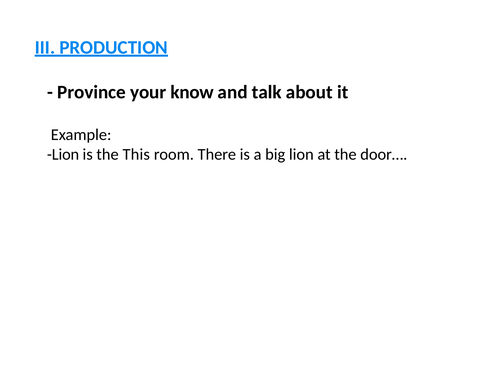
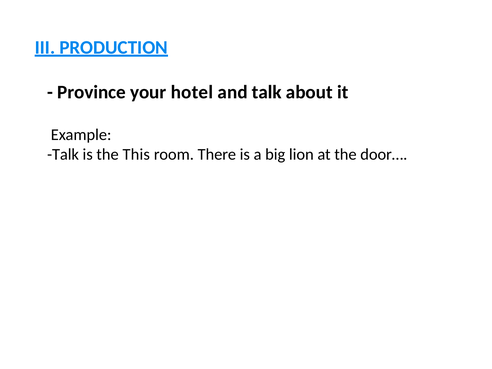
know: know -> hotel
Lion at (63, 155): Lion -> Talk
